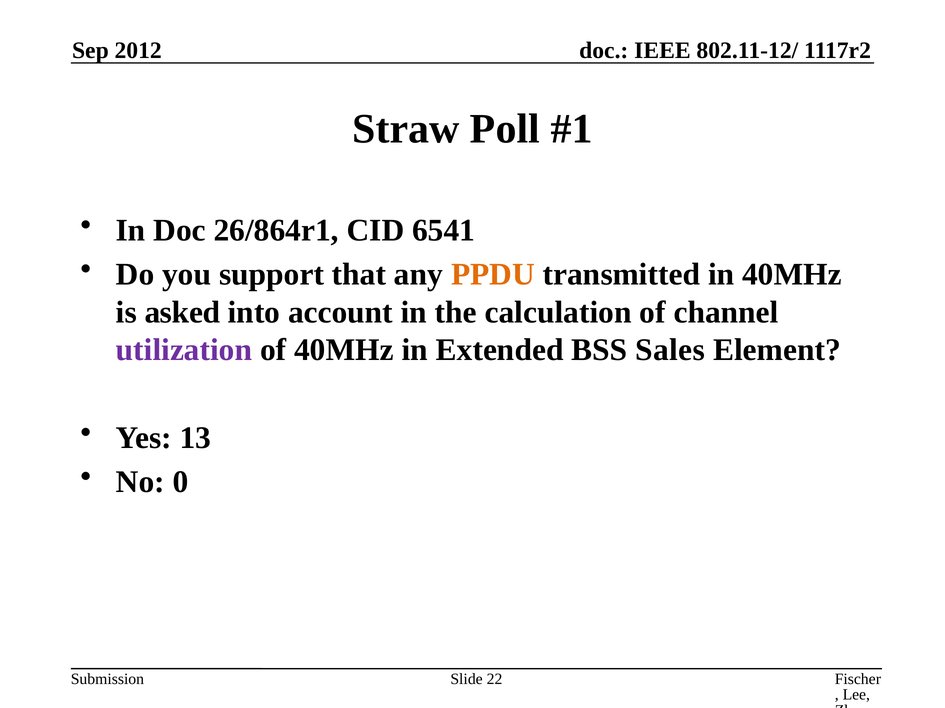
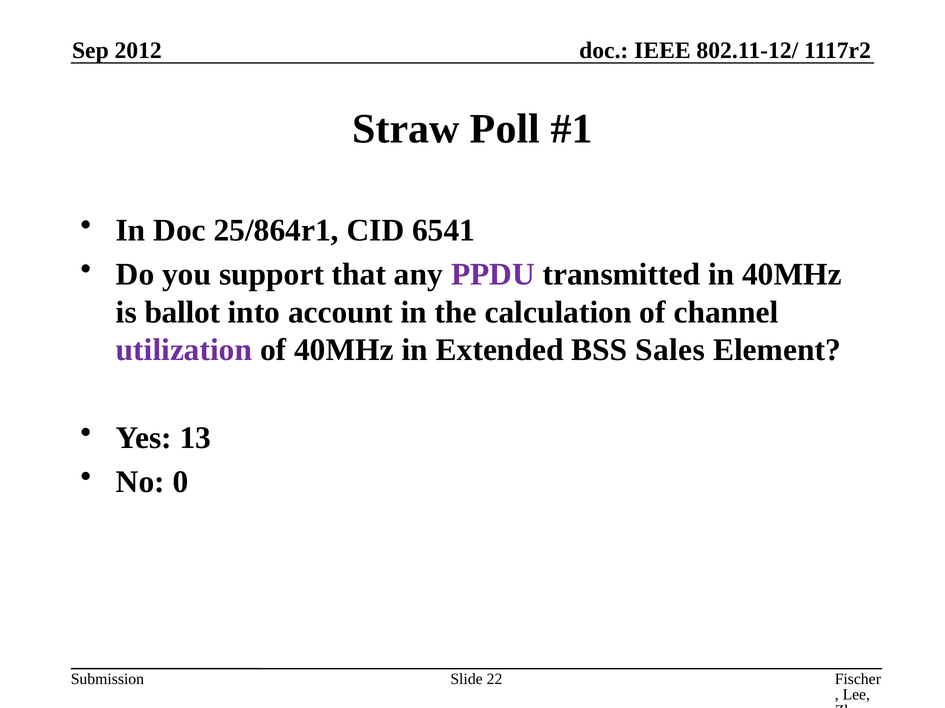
26/864r1: 26/864r1 -> 25/864r1
PPDU colour: orange -> purple
asked: asked -> ballot
